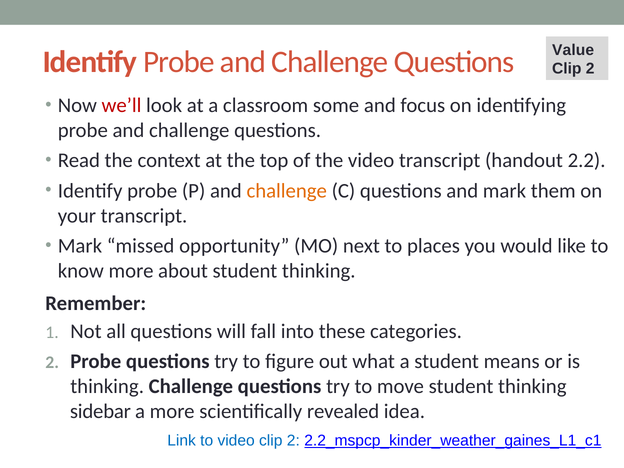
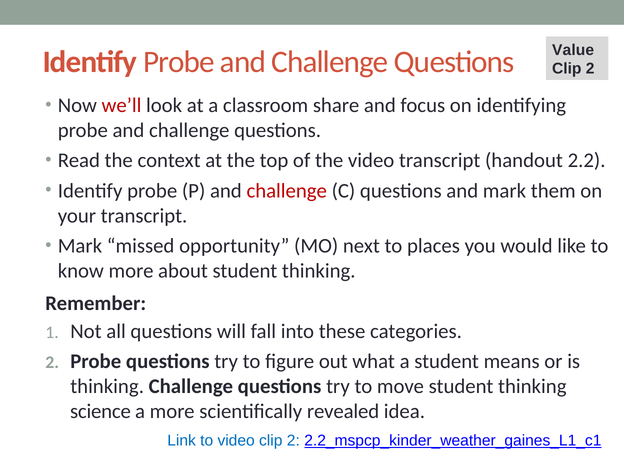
some: some -> share
challenge at (287, 191) colour: orange -> red
sidebar: sidebar -> science
